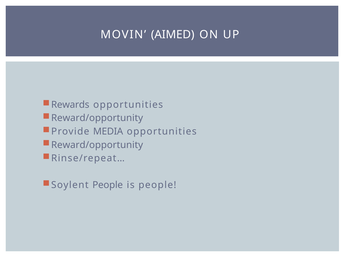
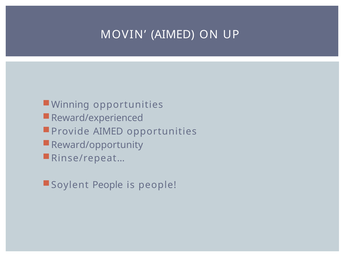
Rewards: Rewards -> Winning
Reward/opportunity at (97, 118): Reward/opportunity -> Reward/experienced
Provide MEDIA: MEDIA -> AIMED
